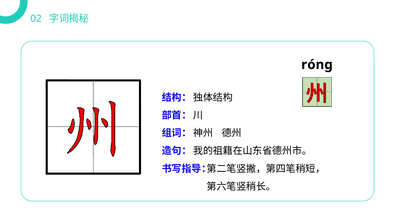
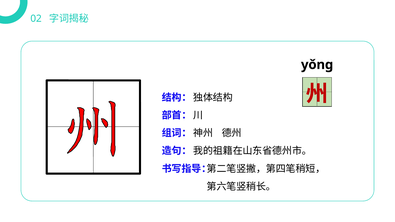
rónɡ: rónɡ -> yǒnɡ
